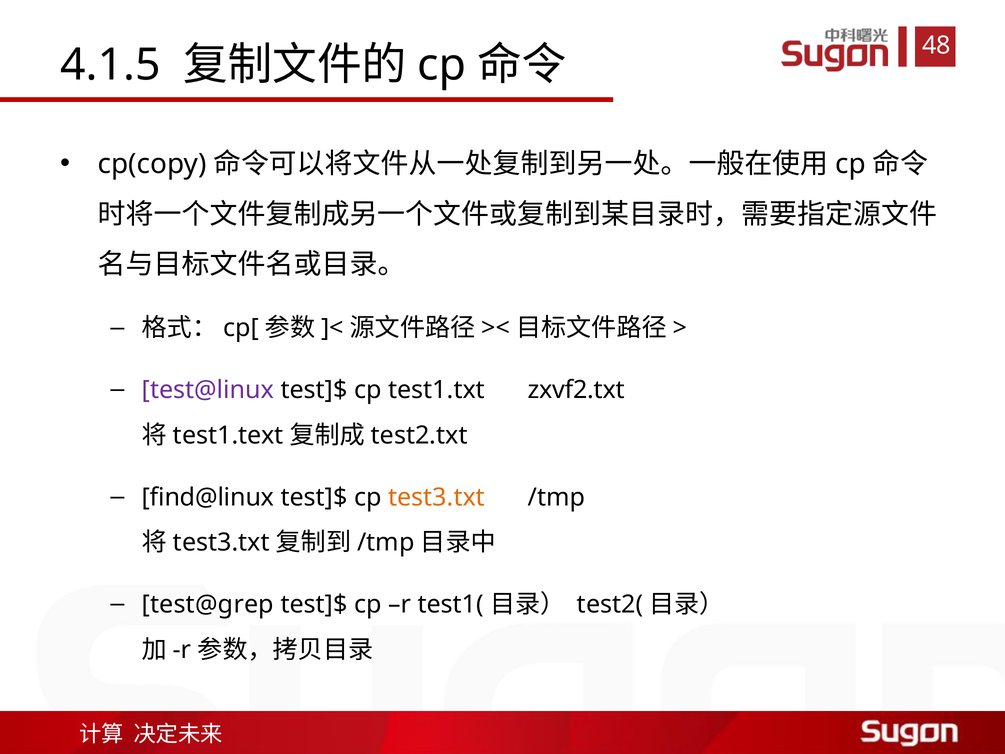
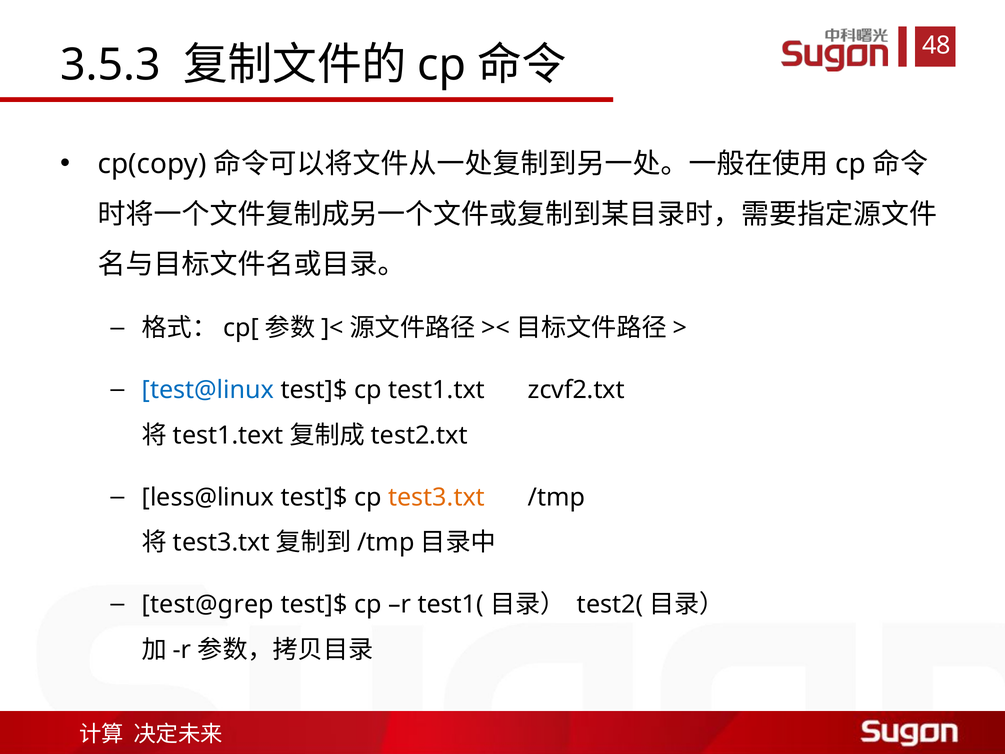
4.1.5: 4.1.5 -> 3.5.3
test@linux colour: purple -> blue
zxvf2.txt: zxvf2.txt -> zcvf2.txt
find@linux: find@linux -> less@linux
